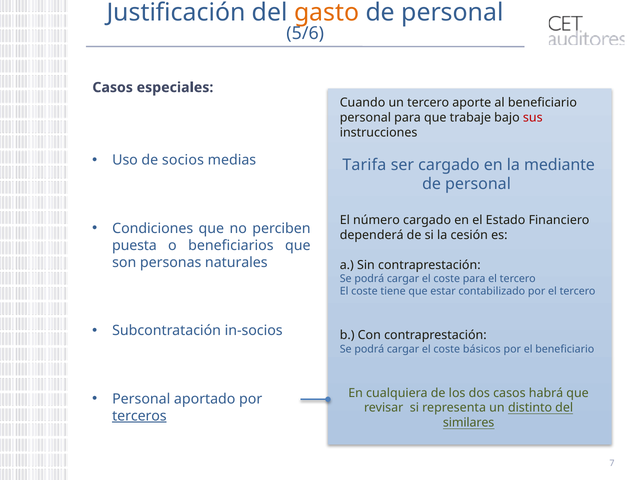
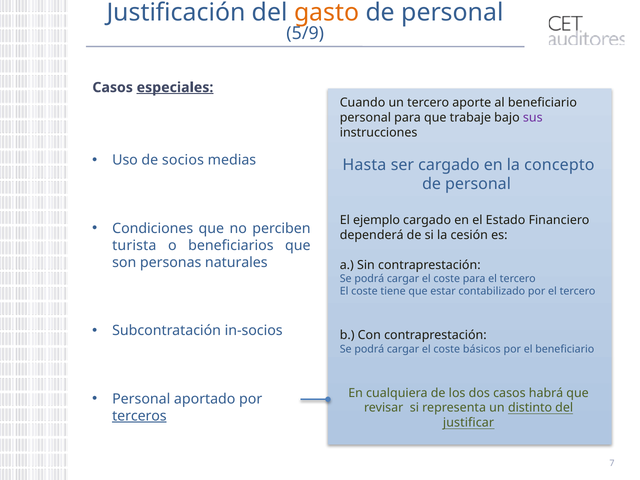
5/6: 5/6 -> 5/9
especiales underline: none -> present
sus colour: red -> purple
Tarifa: Tarifa -> Hasta
mediante: mediante -> concepto
número: número -> ejemplo
puesta: puesta -> turista
similares: similares -> justificar
